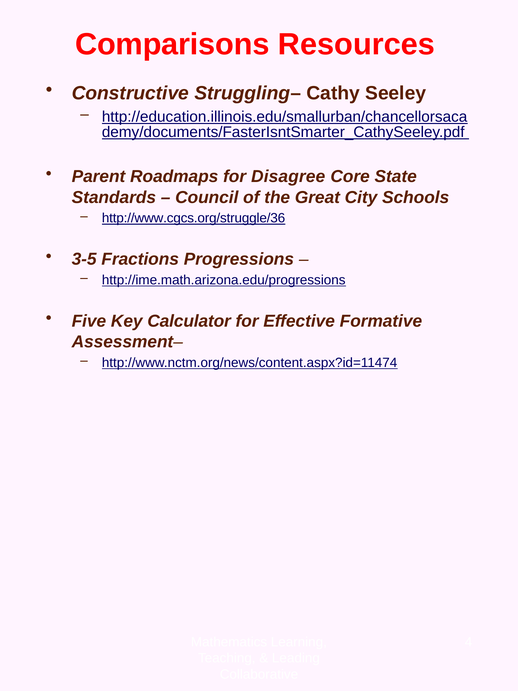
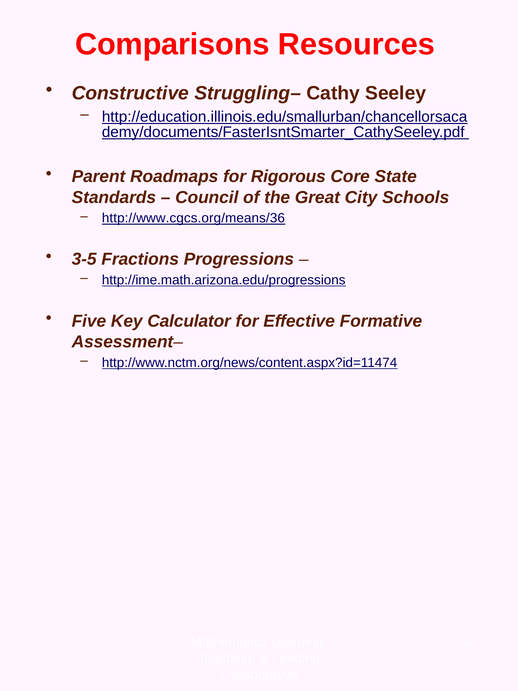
Disagree: Disagree -> Rigorous
http://www.cgcs.org/struggle/36: http://www.cgcs.org/struggle/36 -> http://www.cgcs.org/means/36
